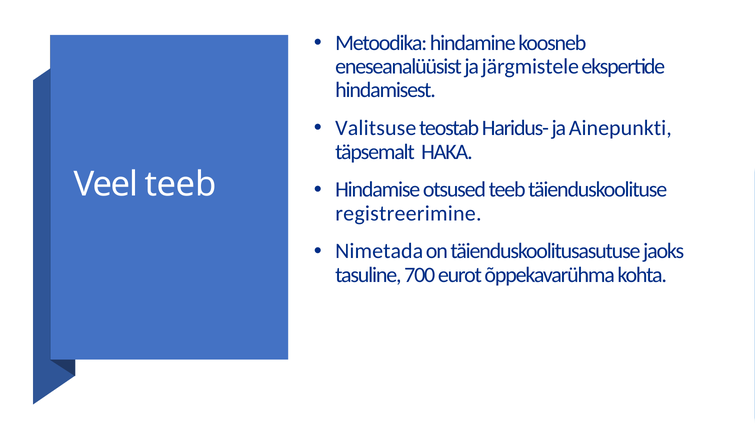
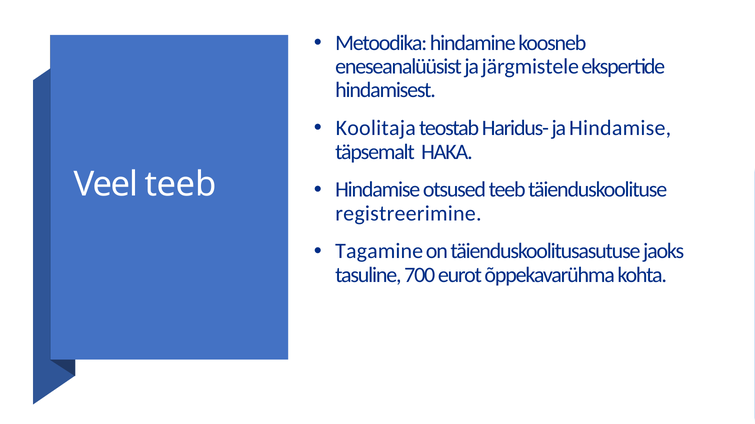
Valitsuse: Valitsuse -> Koolitaja
ja Ainepunkti: Ainepunkti -> Hindamise
Nimetada: Nimetada -> Tagamine
